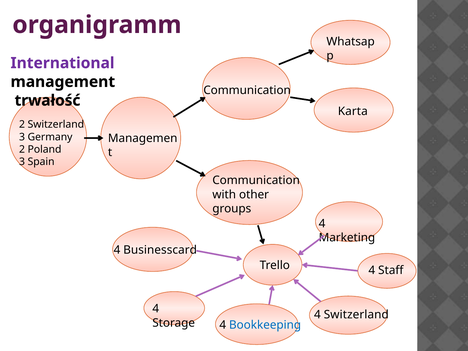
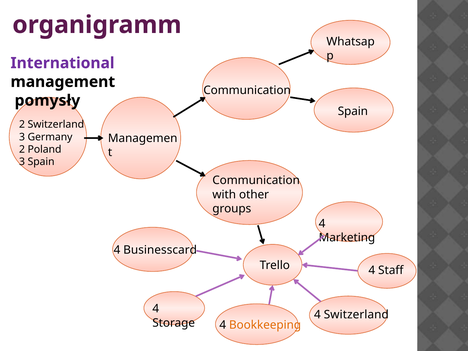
trwałość: trwałość -> pomysły
Karta at (353, 111): Karta -> Spain
Bookkeeping colour: blue -> orange
